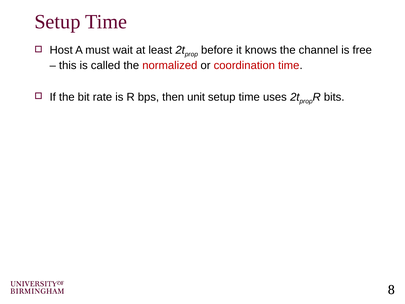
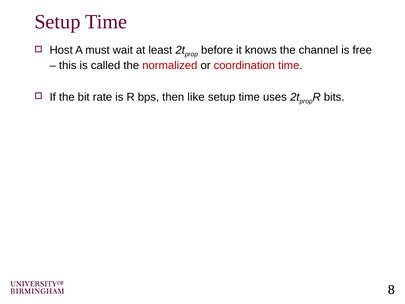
unit: unit -> like
